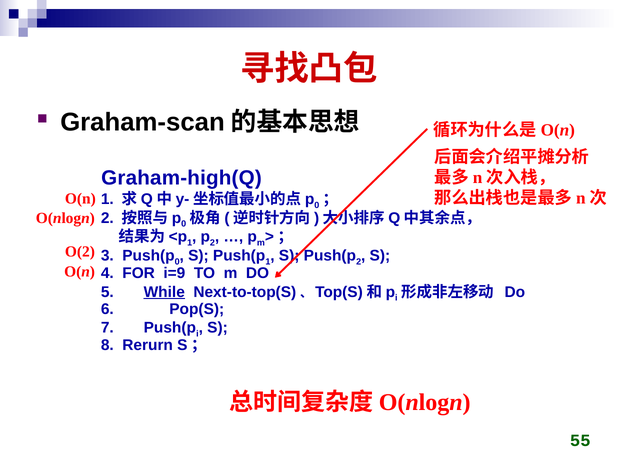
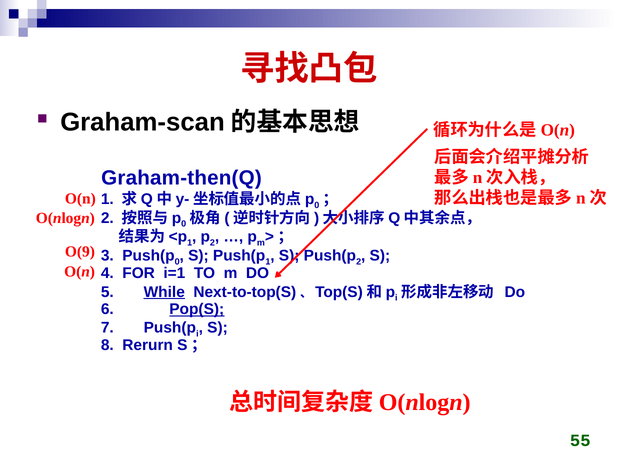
Graham-high(Q: Graham-high(Q -> Graham-then(Q
O(2: O(2 -> O(9
i=9: i=9 -> i=1
Pop(S underline: none -> present
